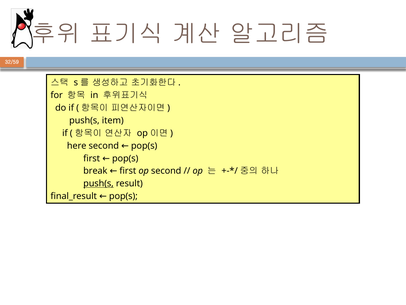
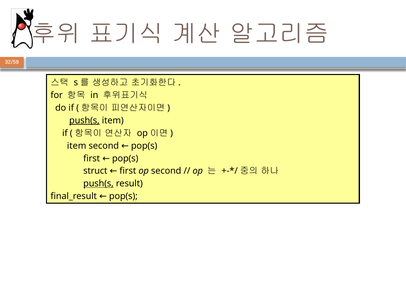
push(s at (84, 120) underline: none -> present
here at (77, 145): here -> item
break: break -> struct
